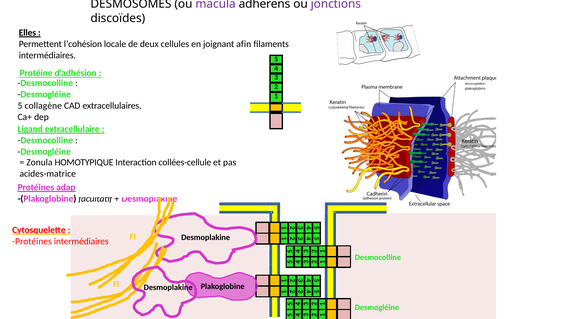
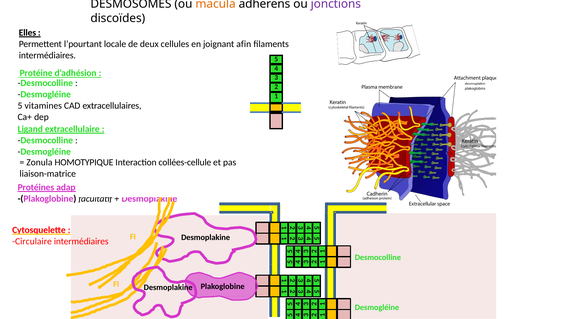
macula colour: purple -> orange
l’cohésion: l’cohésion -> l’pourtant
collagène: collagène -> vitamines
acides-matrice: acides-matrice -> liaison-matrice
Protéines at (32, 241): Protéines -> Circulaire
